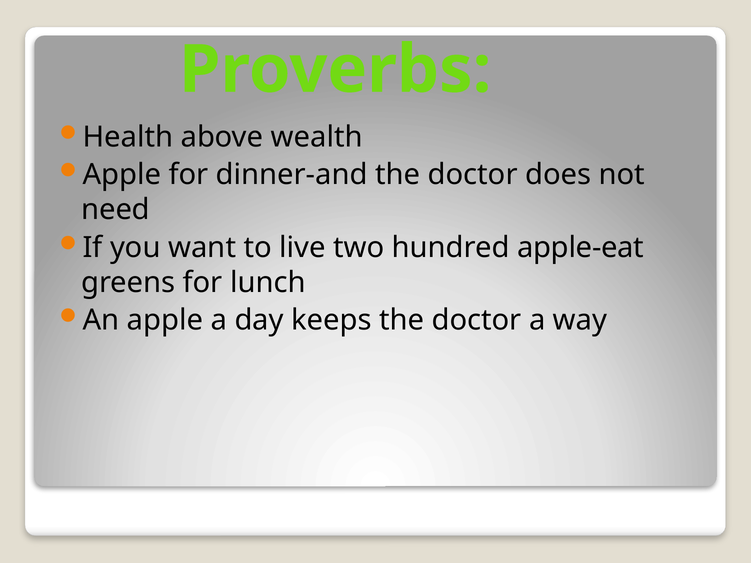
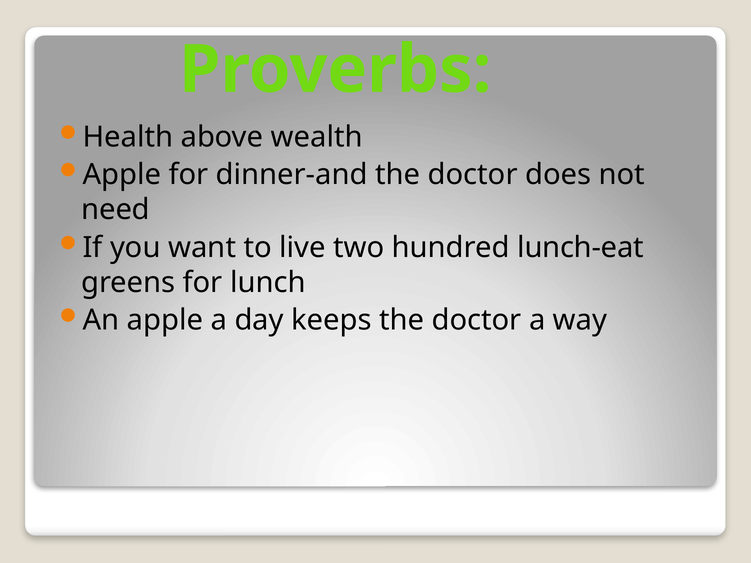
apple-eat: apple-eat -> lunch-eat
